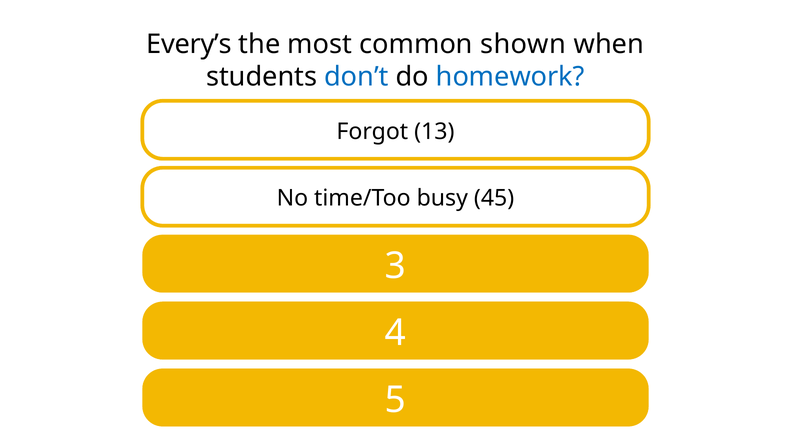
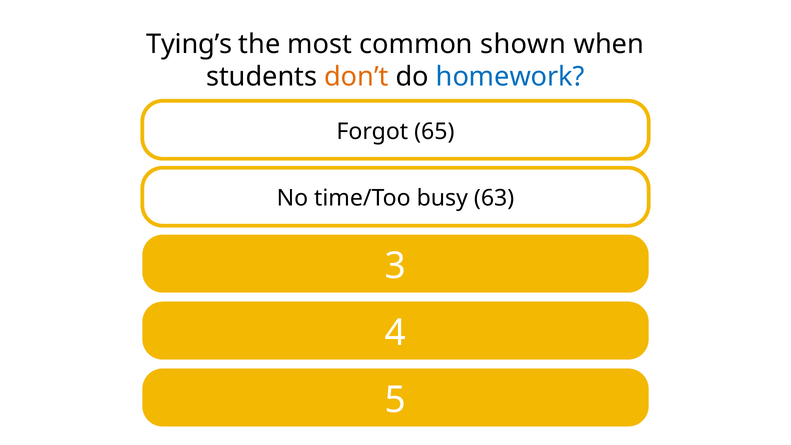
Every’s: Every’s -> Tying’s
don’t colour: blue -> orange
13: 13 -> 65
45: 45 -> 63
